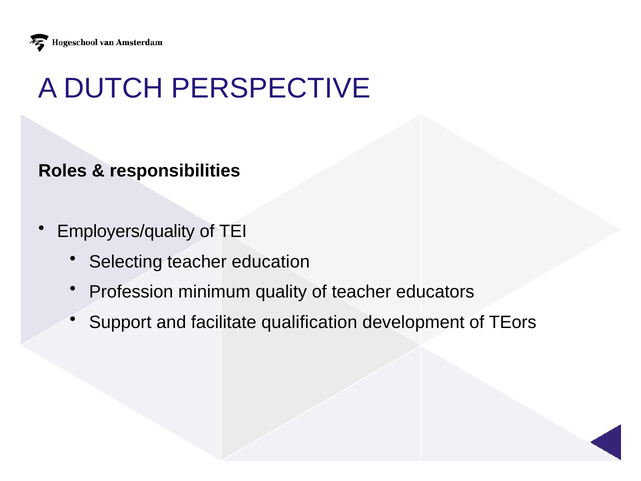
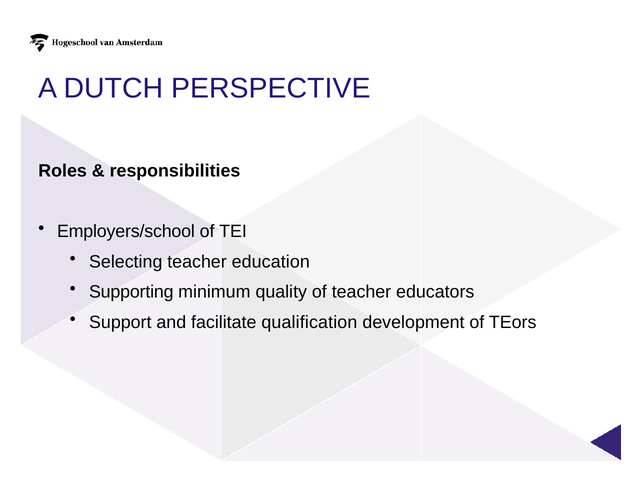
Employers/quality: Employers/quality -> Employers/school
Profession: Profession -> Supporting
